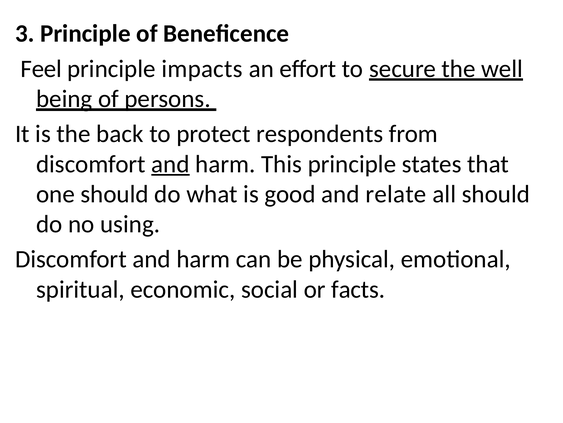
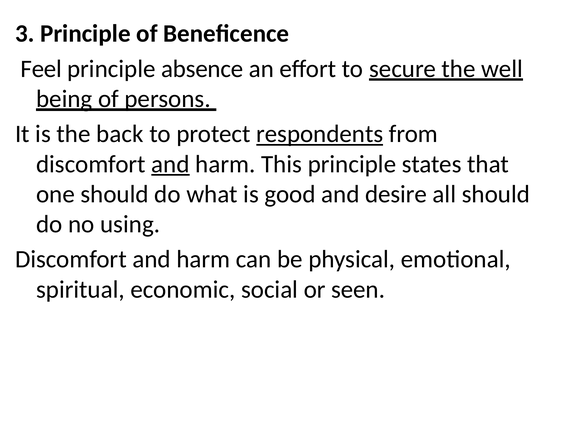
impacts: impacts -> absence
respondents underline: none -> present
relate: relate -> desire
facts: facts -> seen
